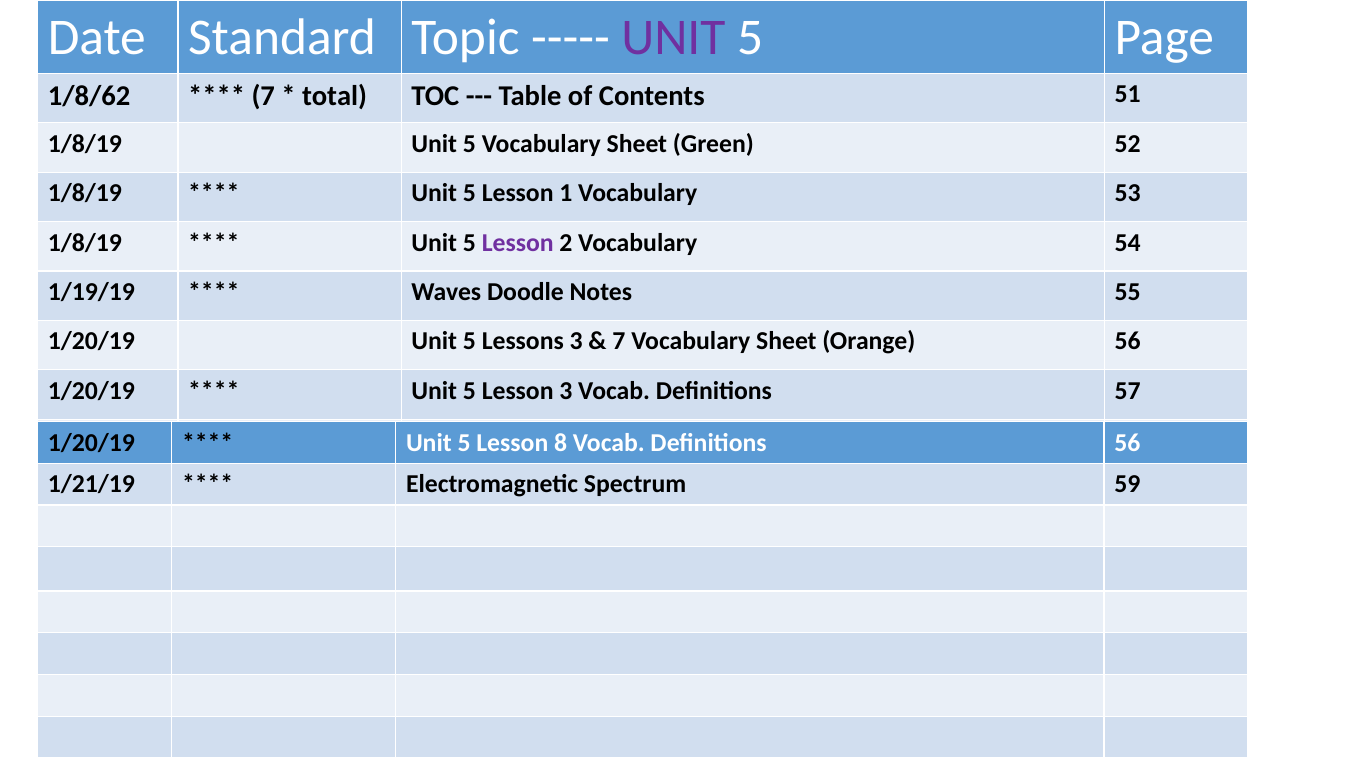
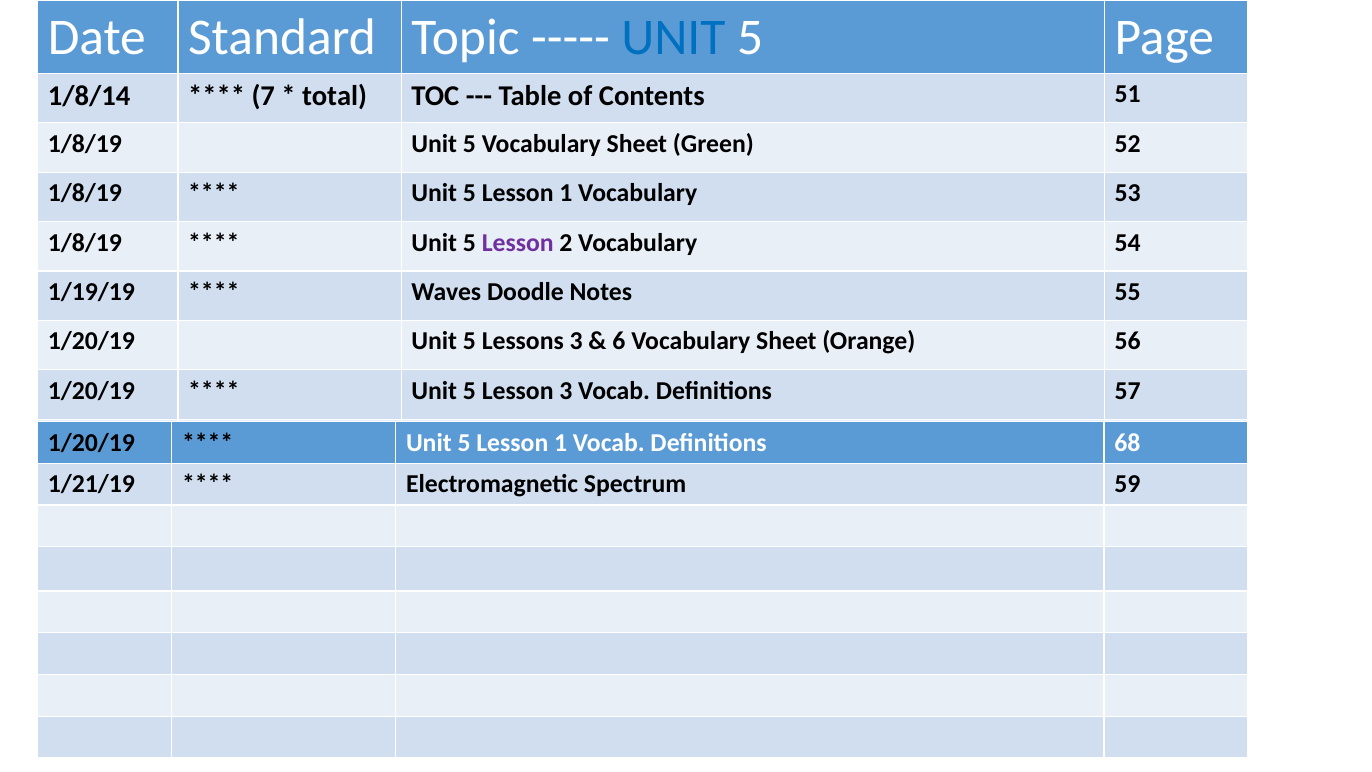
UNIT at (673, 37) colour: purple -> blue
1/8/62: 1/8/62 -> 1/8/14
7 at (619, 341): 7 -> 6
8 at (561, 443): 8 -> 1
Definitions 56: 56 -> 68
